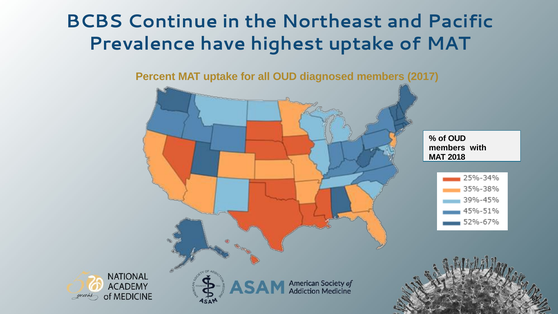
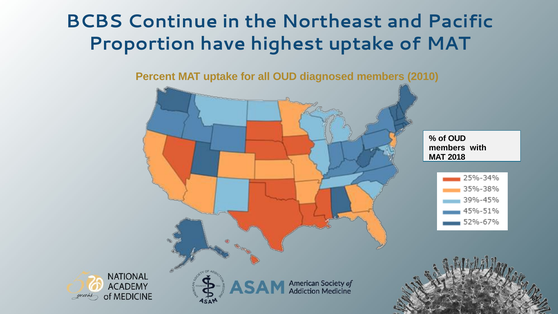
Prevalence: Prevalence -> Proportion
2017: 2017 -> 2010
